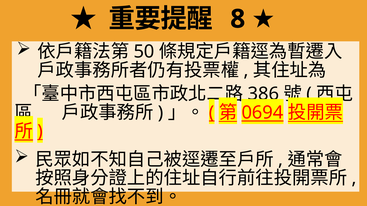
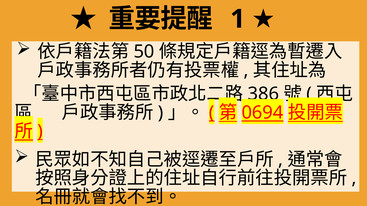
8: 8 -> 1
